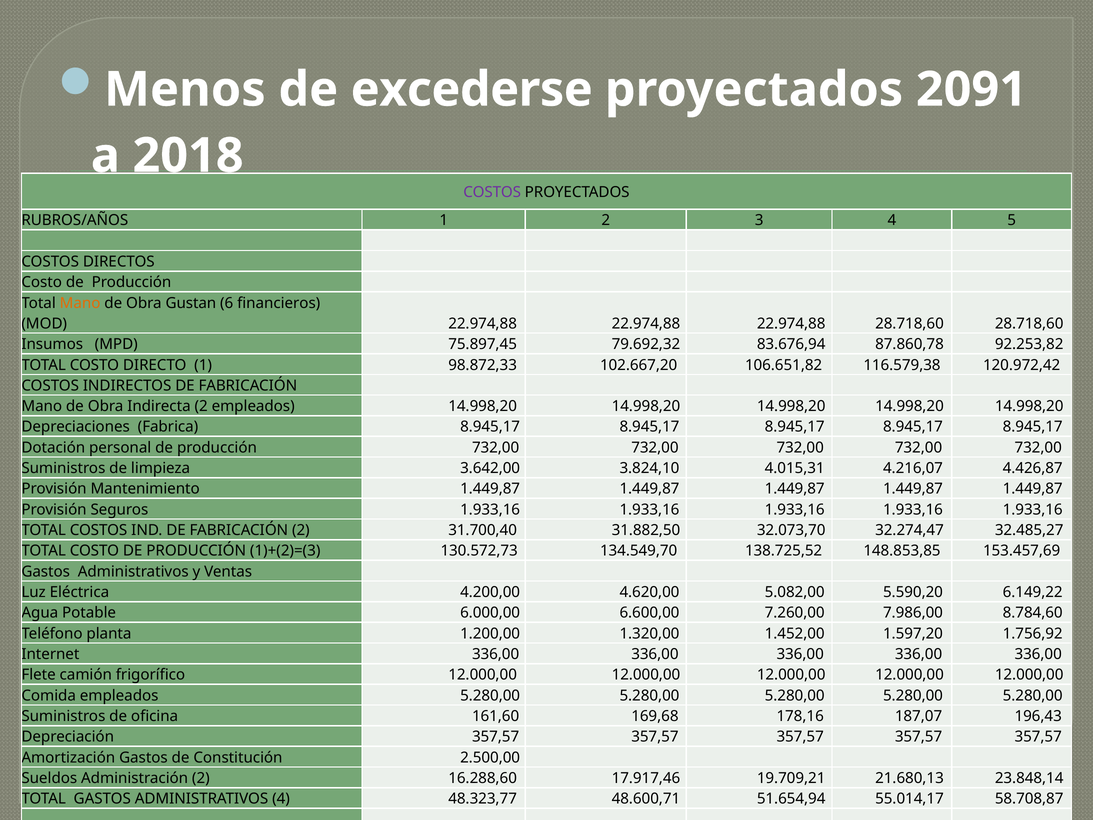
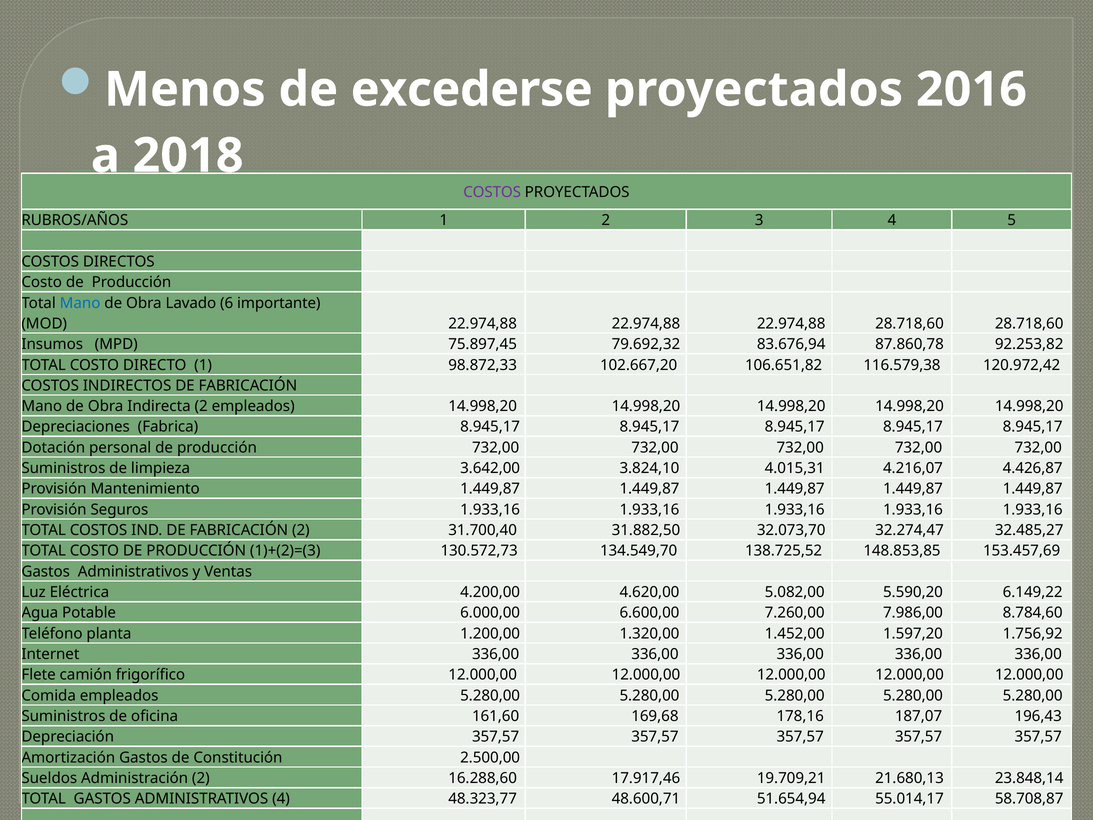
2091: 2091 -> 2016
Mano at (80, 303) colour: orange -> blue
Gustan: Gustan -> Lavado
6 financieros: financieros -> importante
